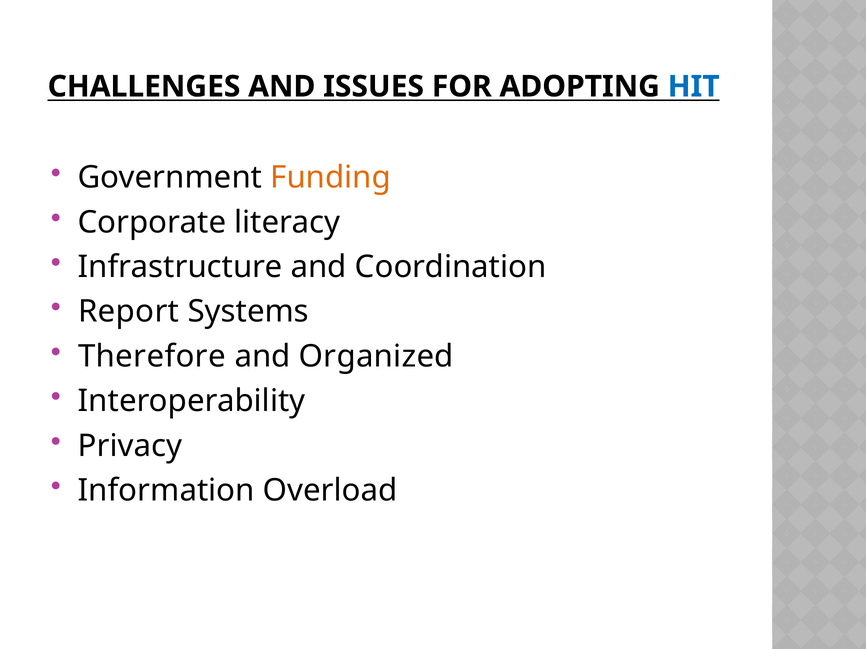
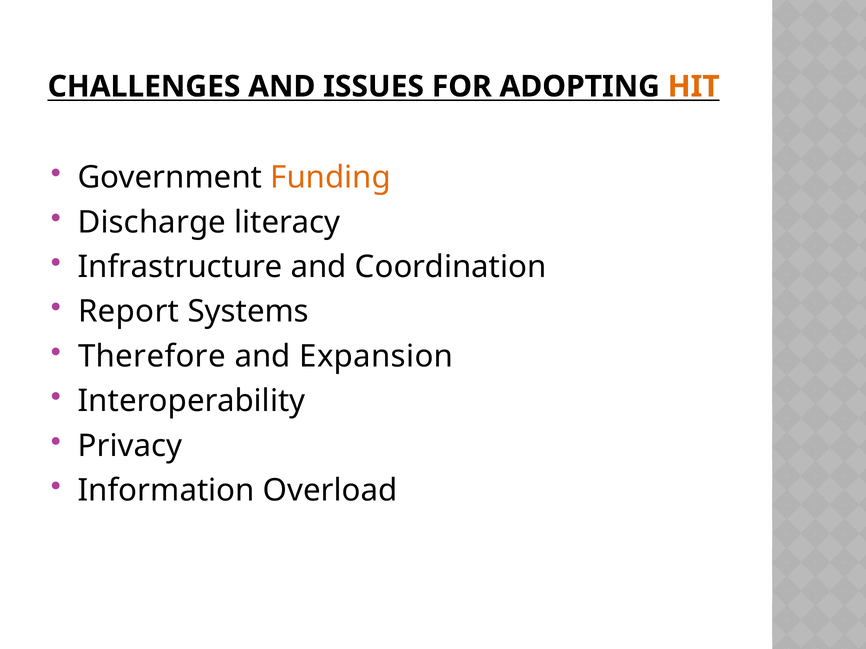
HIT colour: blue -> orange
Corporate: Corporate -> Discharge
Organized: Organized -> Expansion
